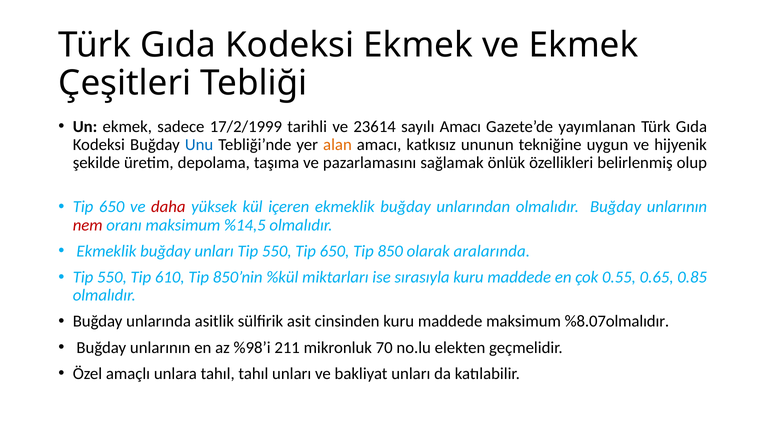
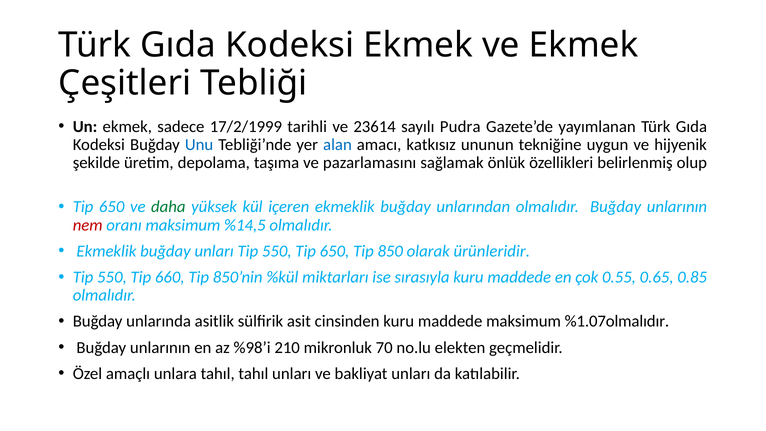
sayılı Amacı: Amacı -> Pudra
alan colour: orange -> blue
daha colour: red -> green
aralarında: aralarında -> ürünleridir
610: 610 -> 660
%8.07olmalıdır: %8.07olmalıdır -> %1.07olmalıdır
211: 211 -> 210
